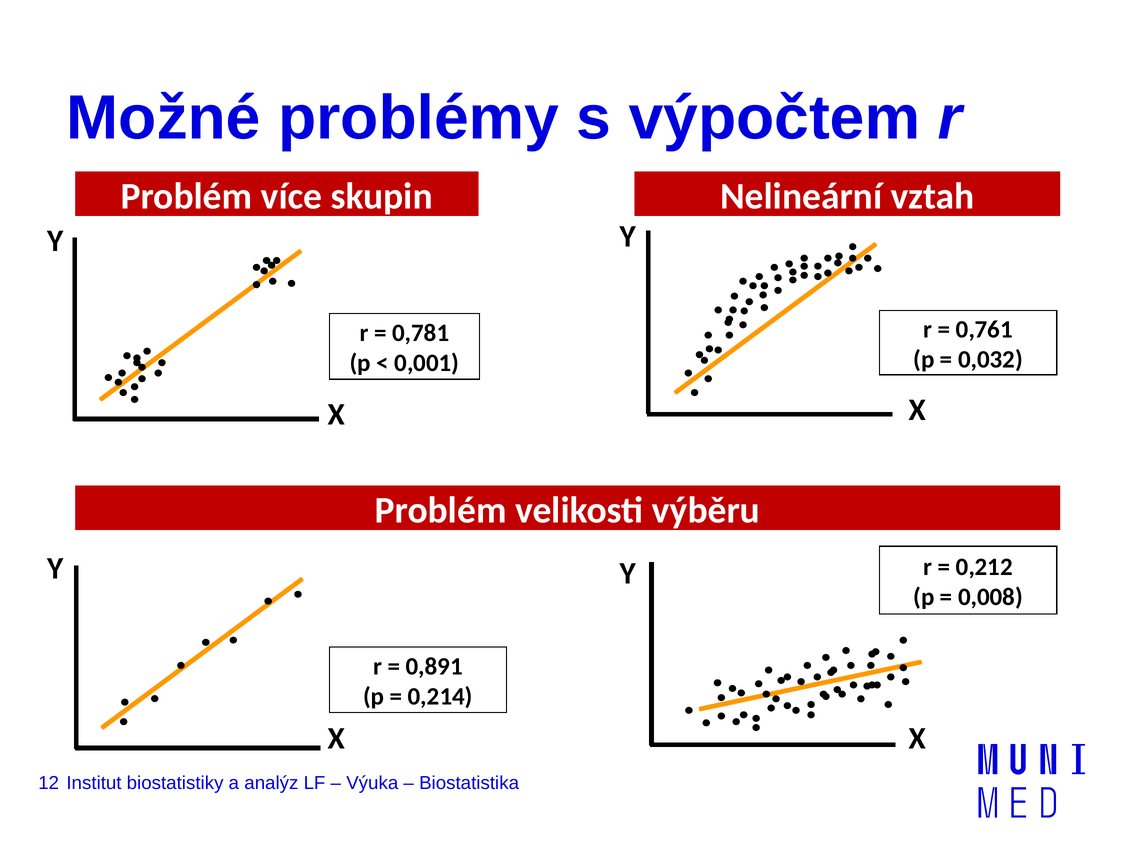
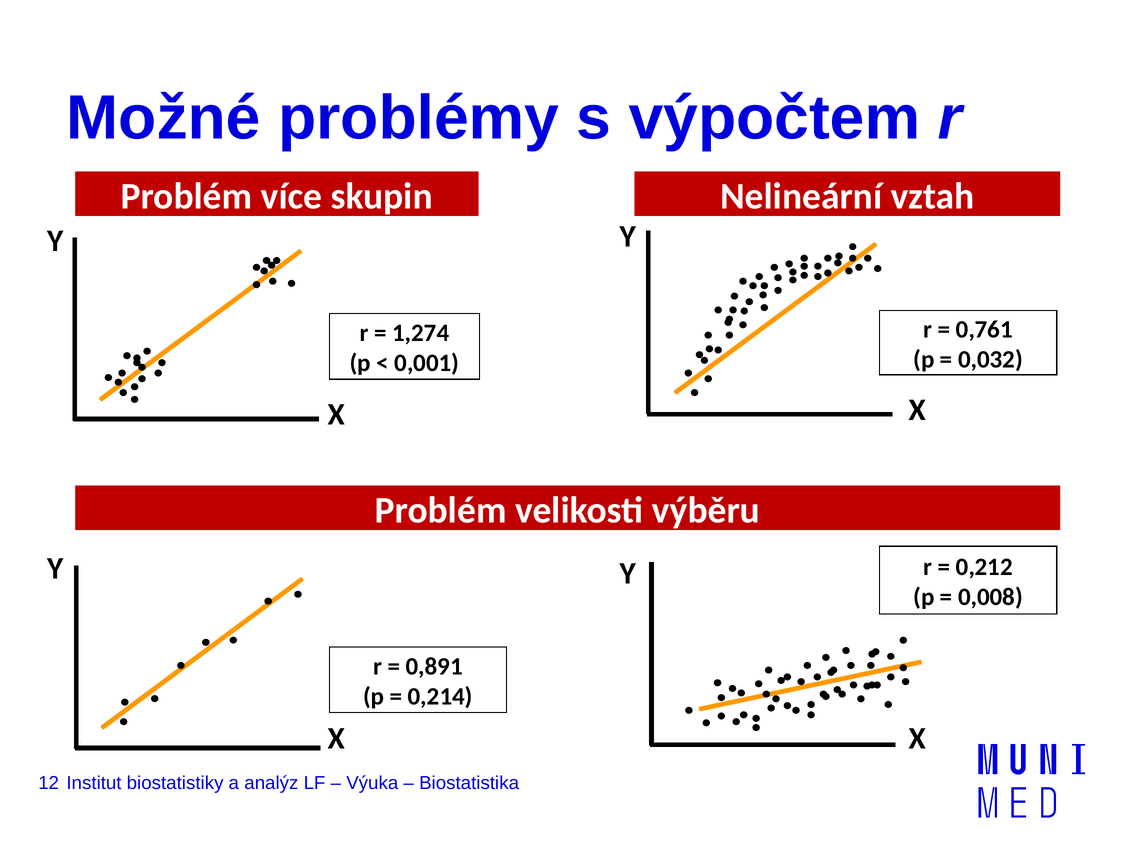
0,781: 0,781 -> 1,274
